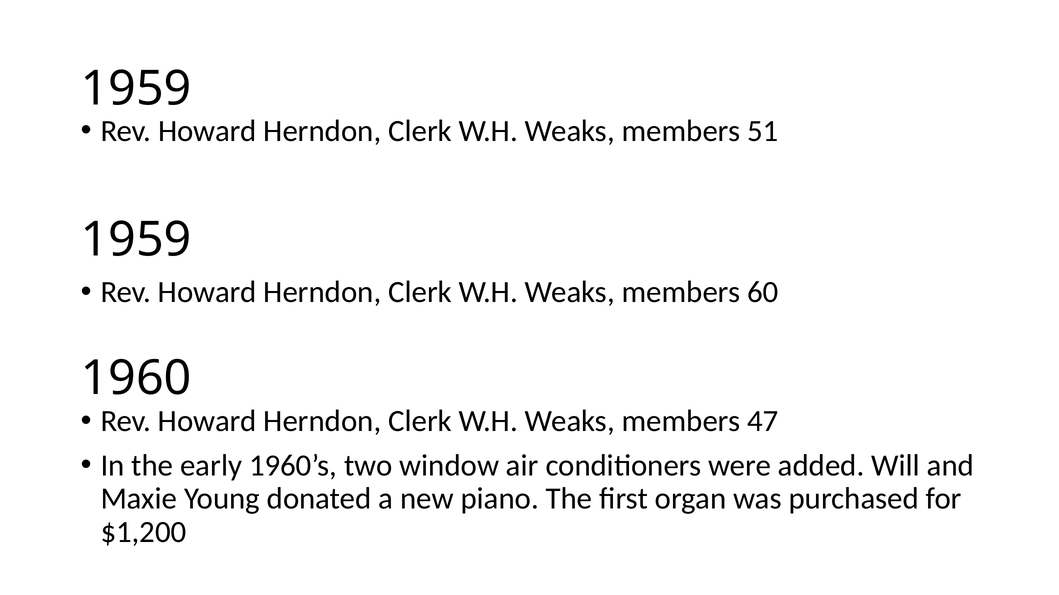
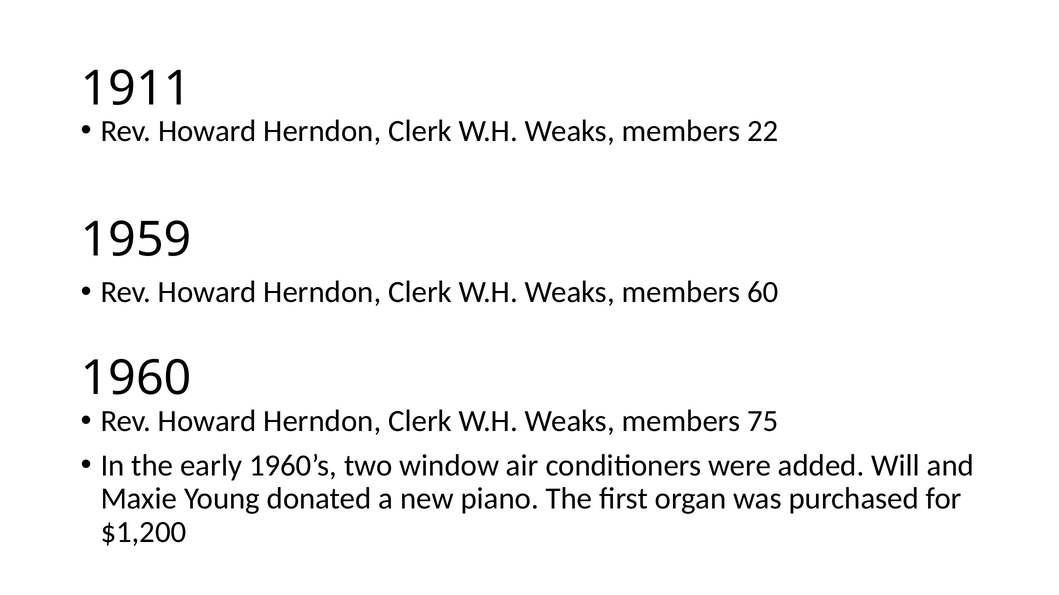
1959 at (136, 89): 1959 -> 1911
51: 51 -> 22
47: 47 -> 75
